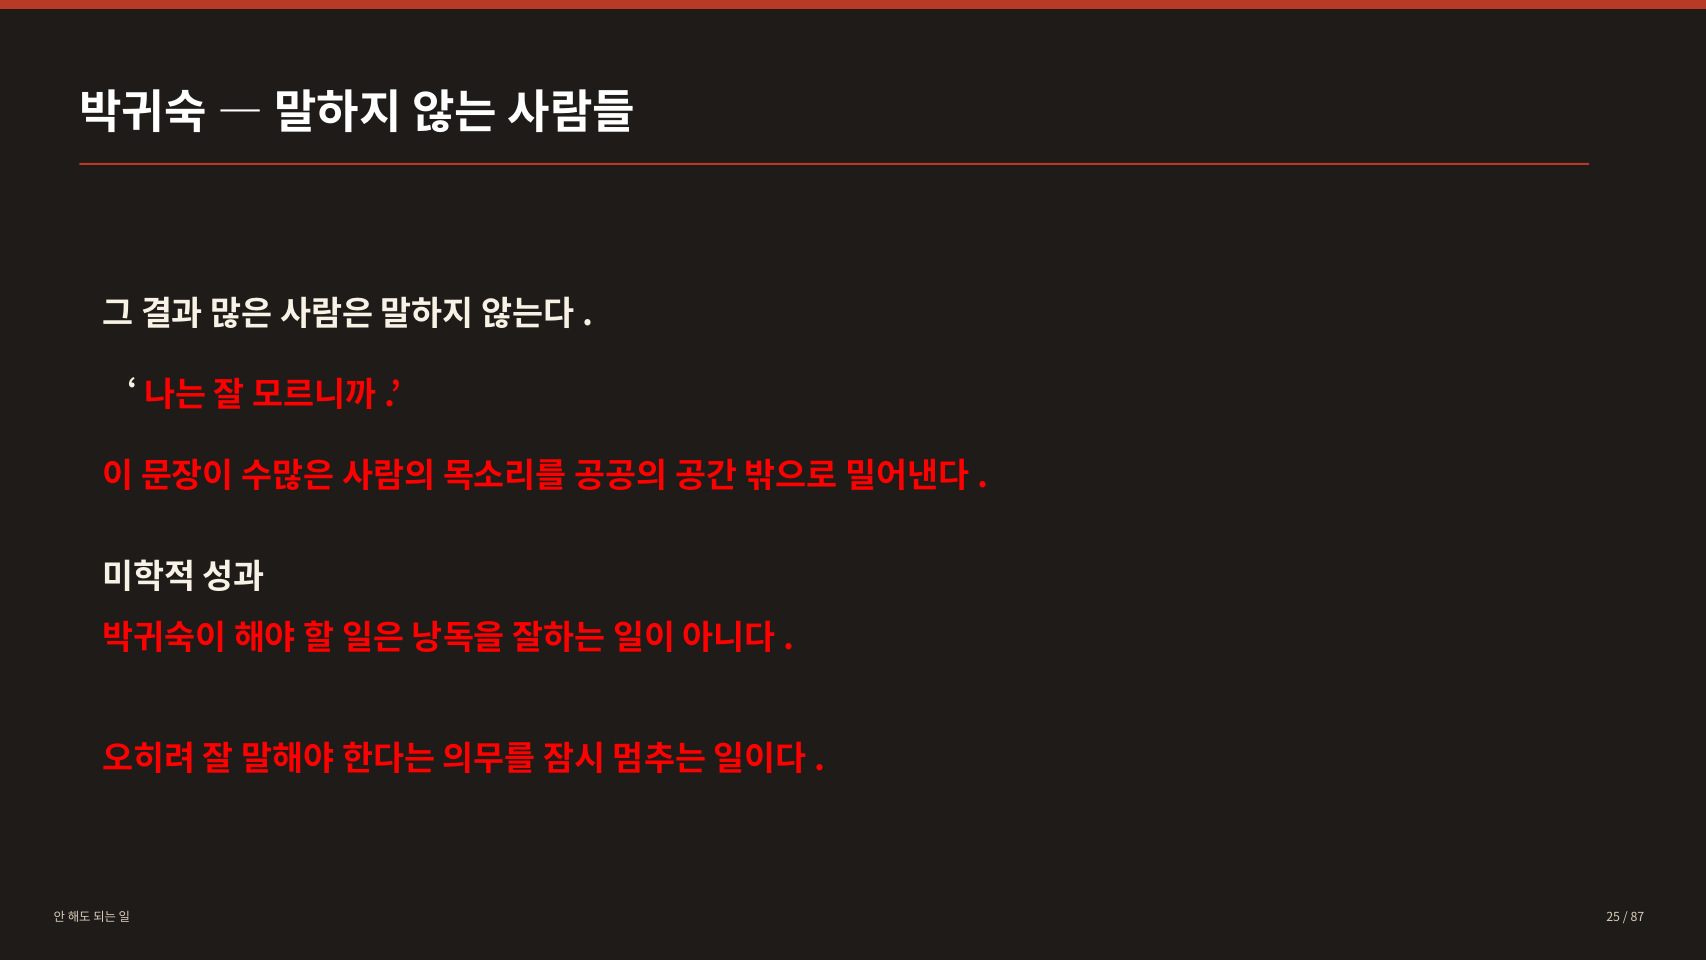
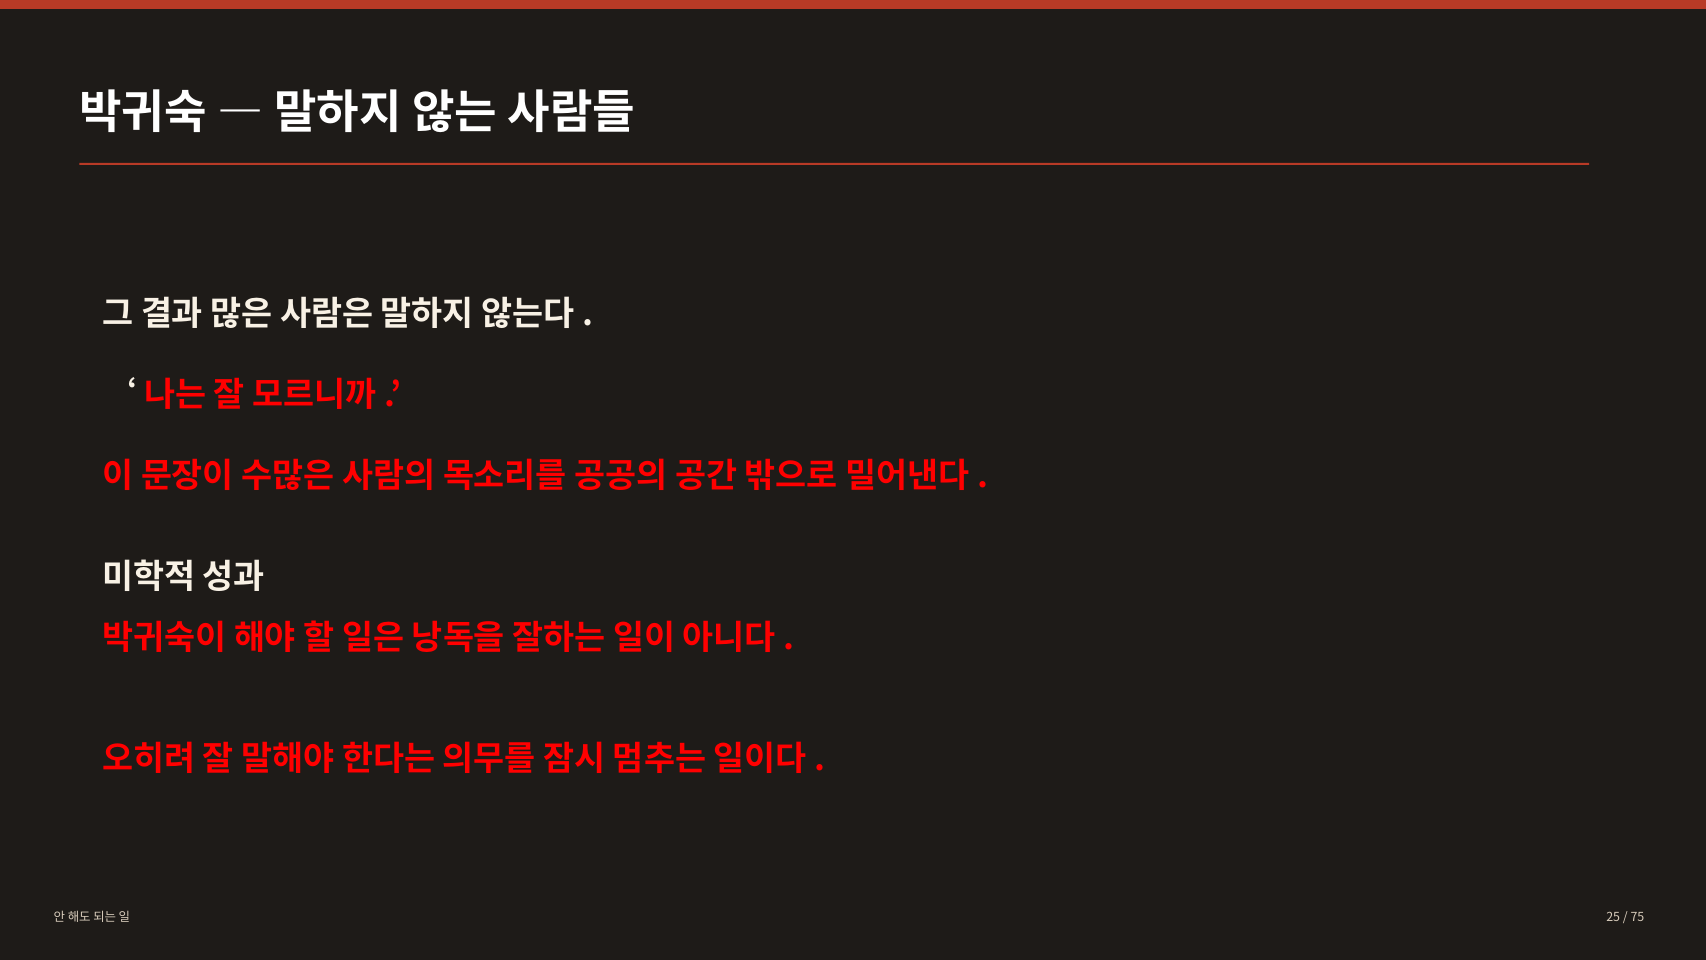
87: 87 -> 75
